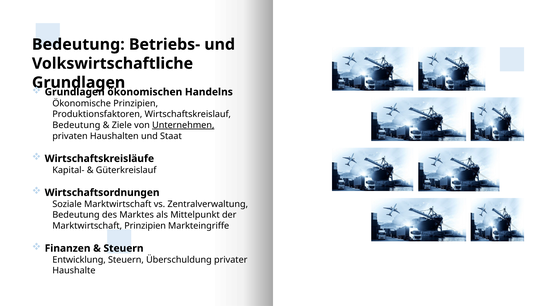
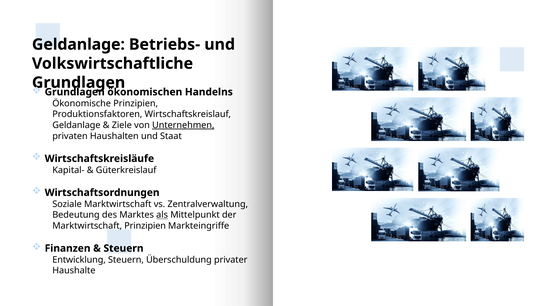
Bedeutung at (78, 45): Bedeutung -> Geldanlage
Bedeutung at (76, 125): Bedeutung -> Geldanlage
als underline: none -> present
